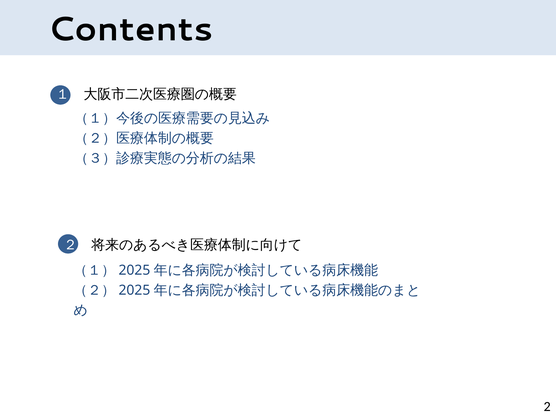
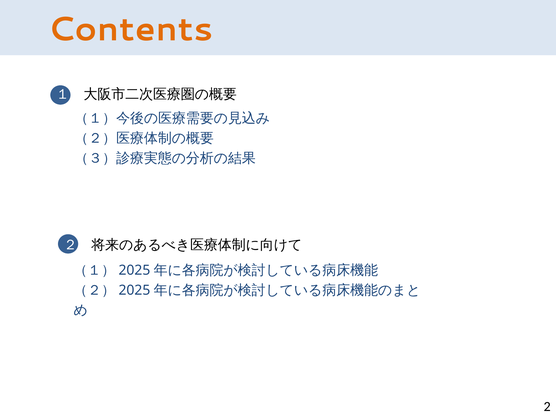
Contents colour: black -> orange
